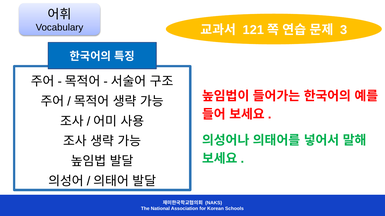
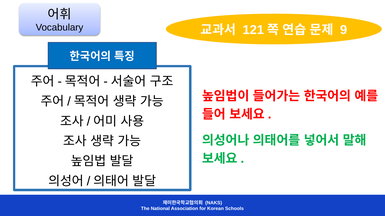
3: 3 -> 9
